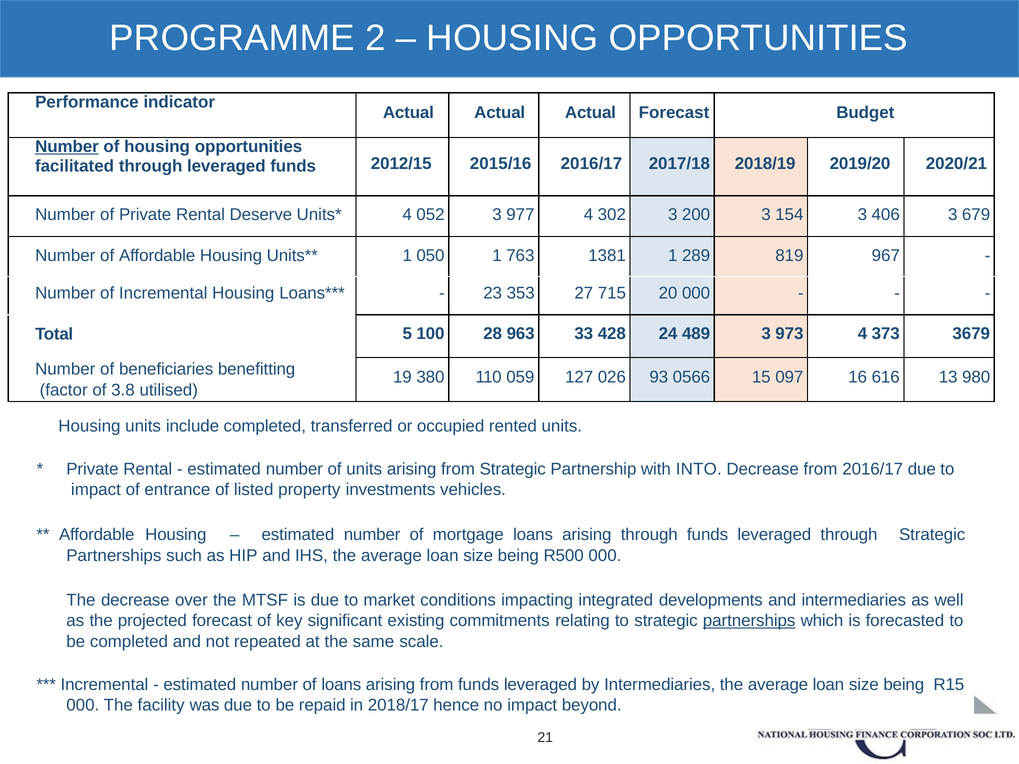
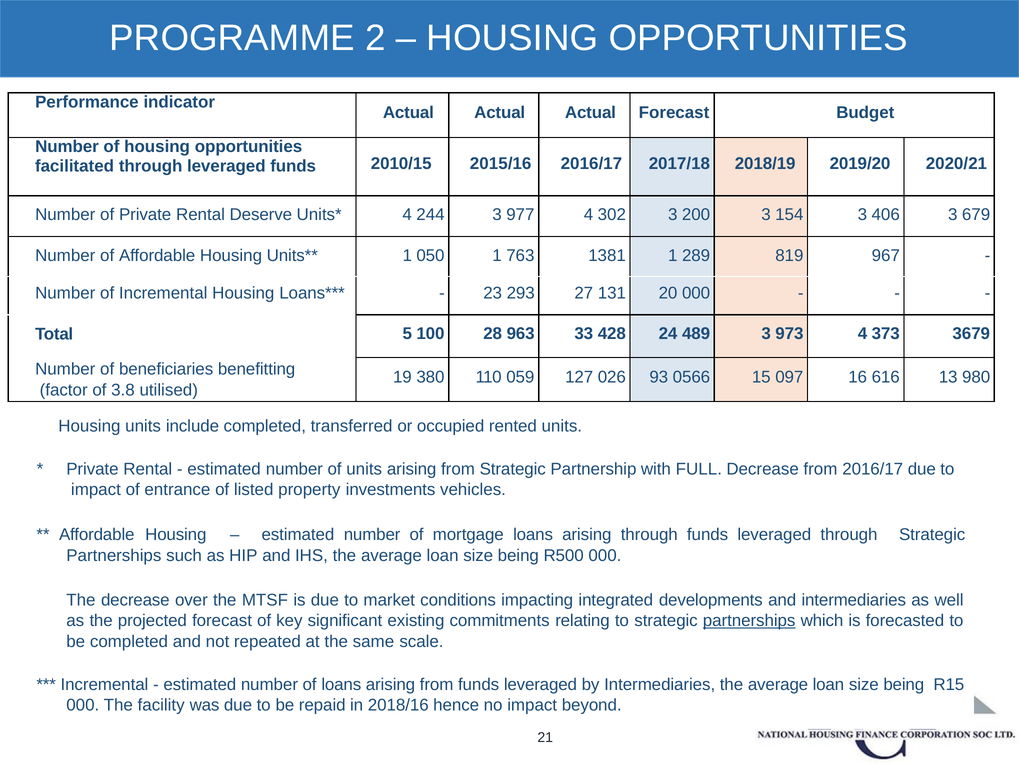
Number at (67, 147) underline: present -> none
2012/15: 2012/15 -> 2010/15
052: 052 -> 244
353: 353 -> 293
715: 715 -> 131
INTO: INTO -> FULL
2018/17: 2018/17 -> 2018/16
